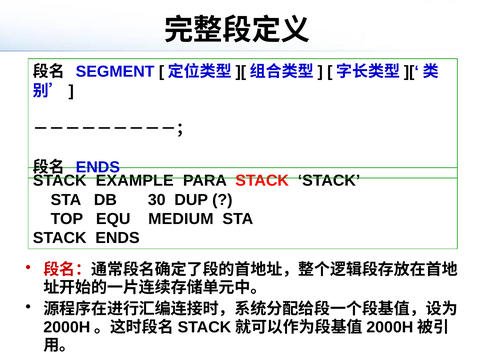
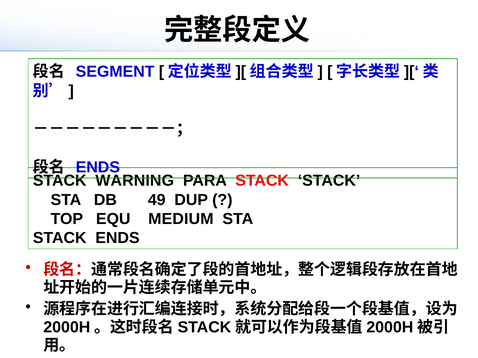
EXAMPLE: EXAMPLE -> WARNING
30: 30 -> 49
